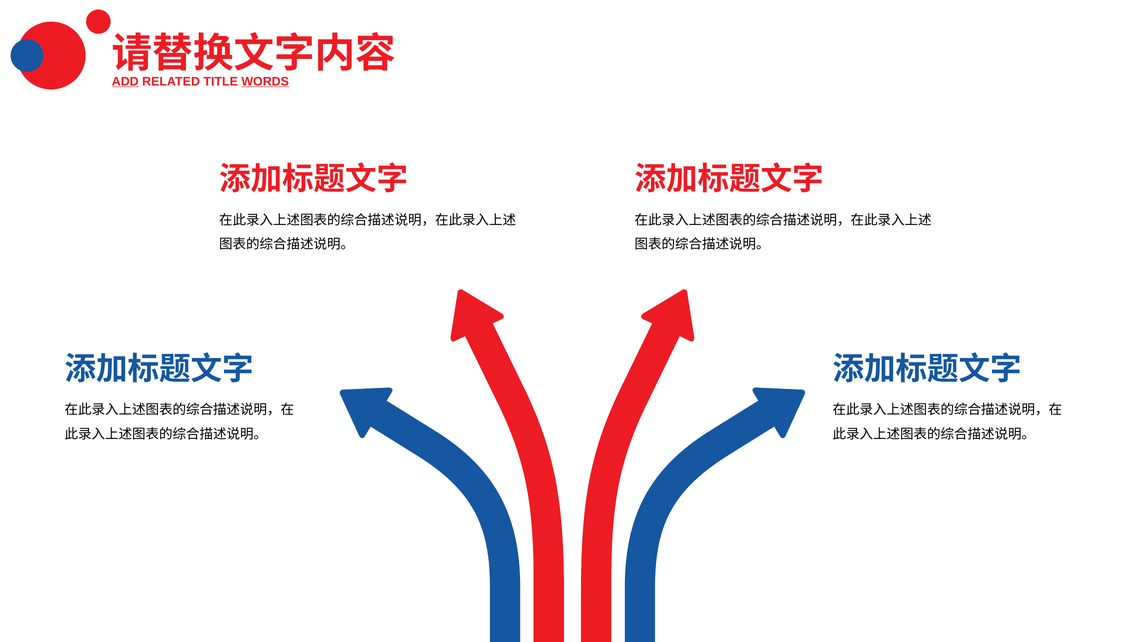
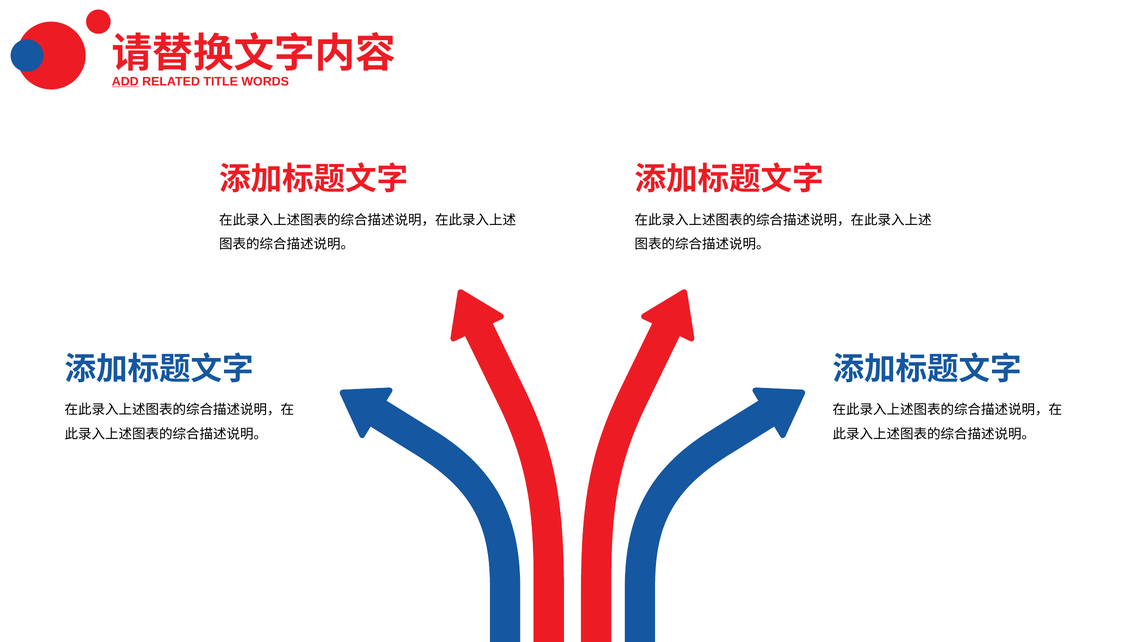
WORDS underline: present -> none
